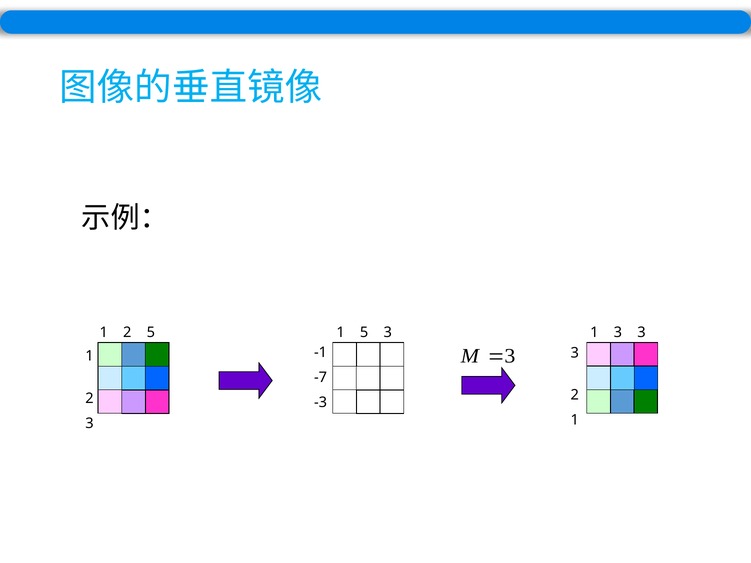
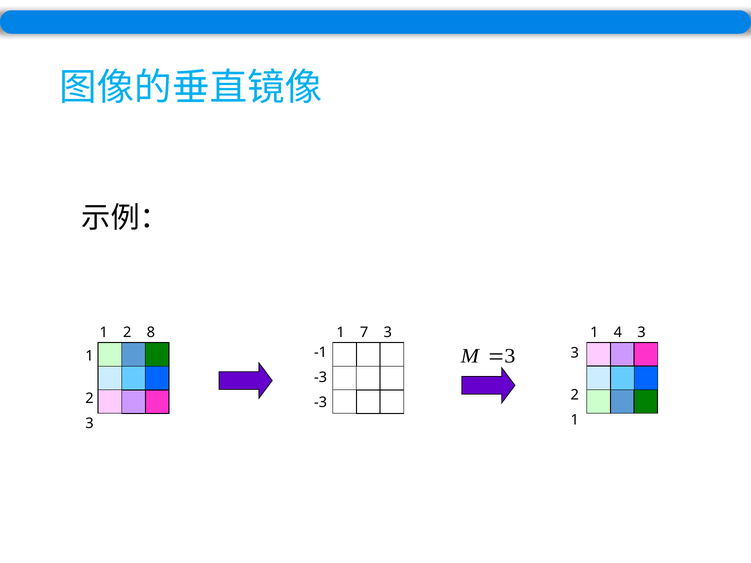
2 5: 5 -> 8
1 5: 5 -> 7
1 3: 3 -> 4
-7 at (321, 378): -7 -> -3
